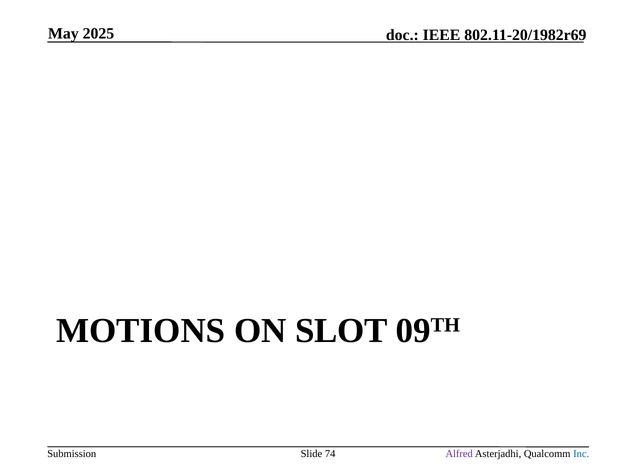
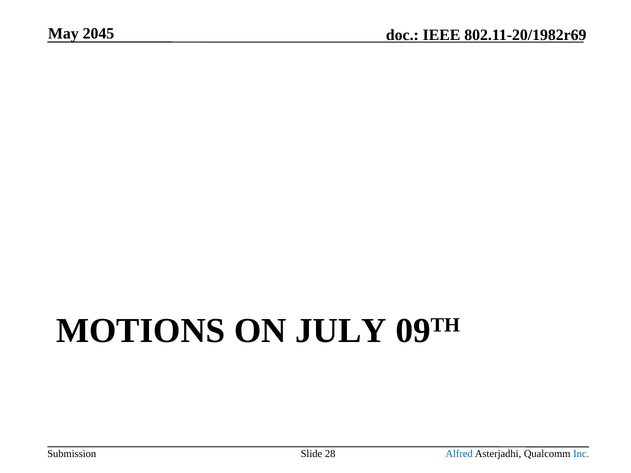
2025: 2025 -> 2045
SLOT: SLOT -> JULY
74: 74 -> 28
Alfred colour: purple -> blue
